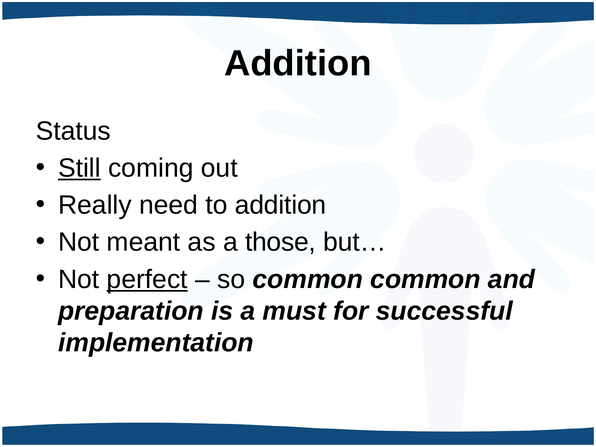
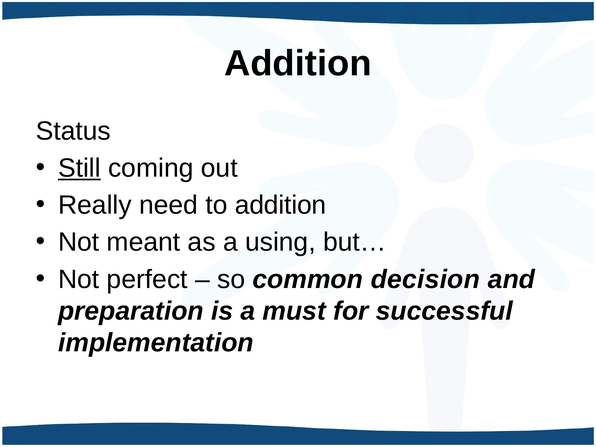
those: those -> using
perfect underline: present -> none
common common: common -> decision
